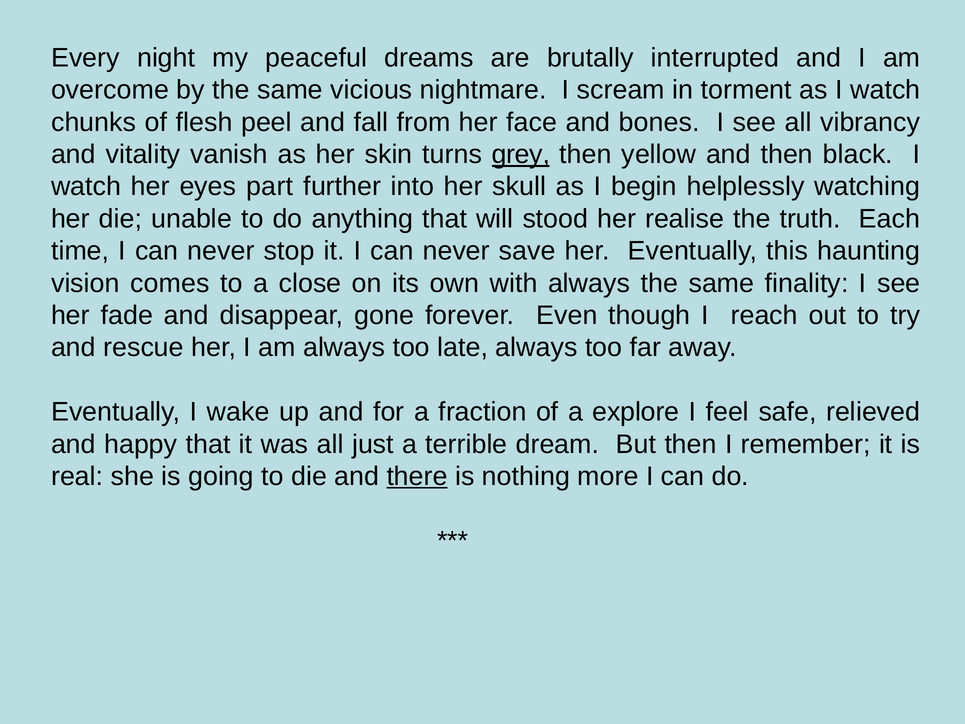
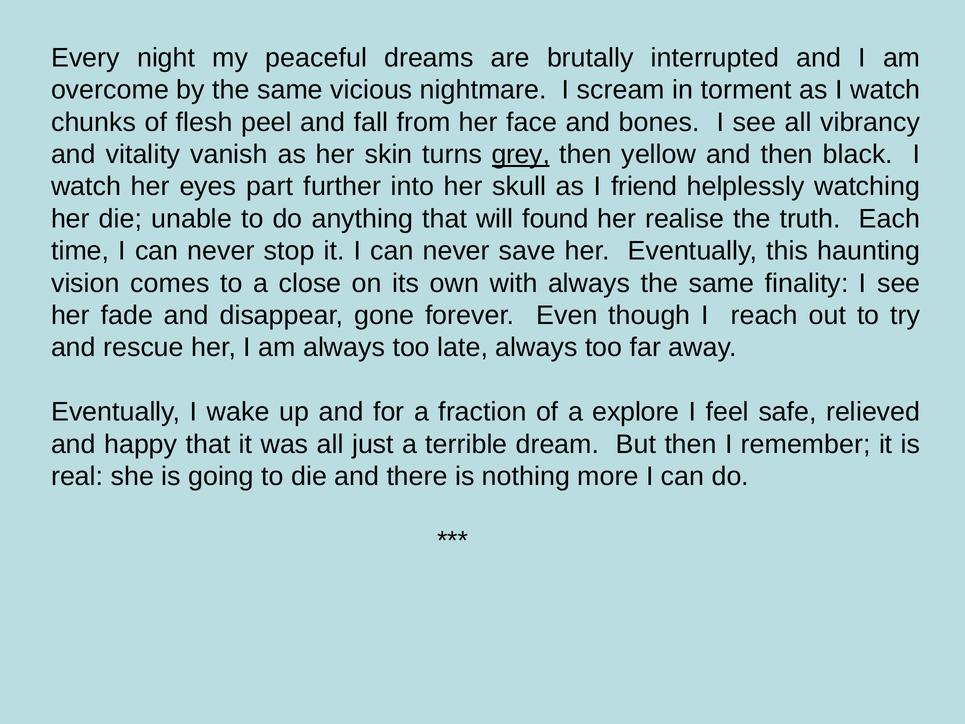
begin: begin -> friend
stood: stood -> found
there underline: present -> none
